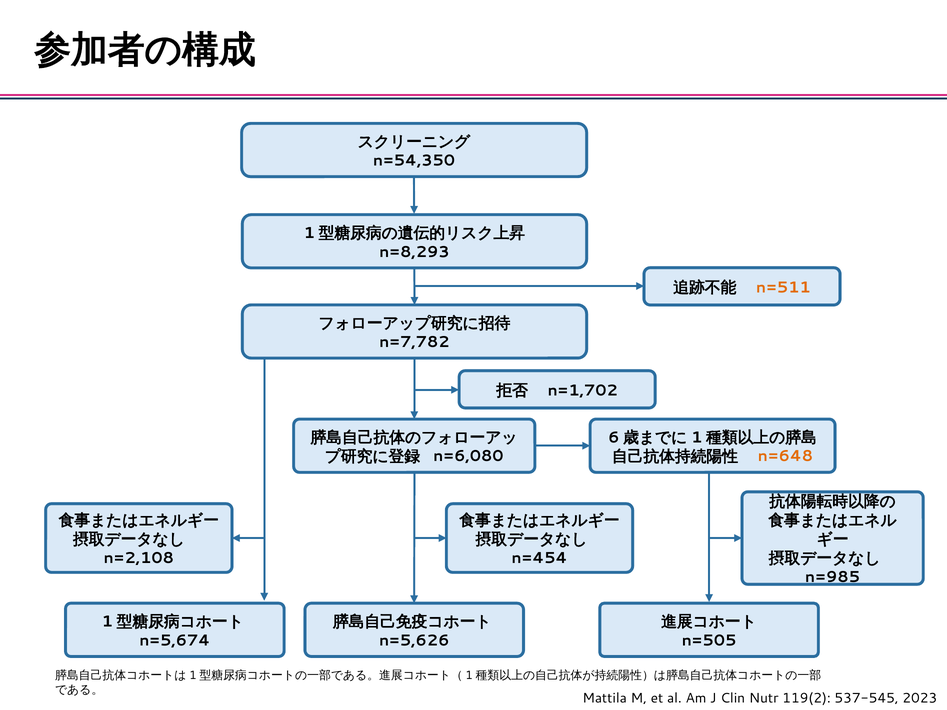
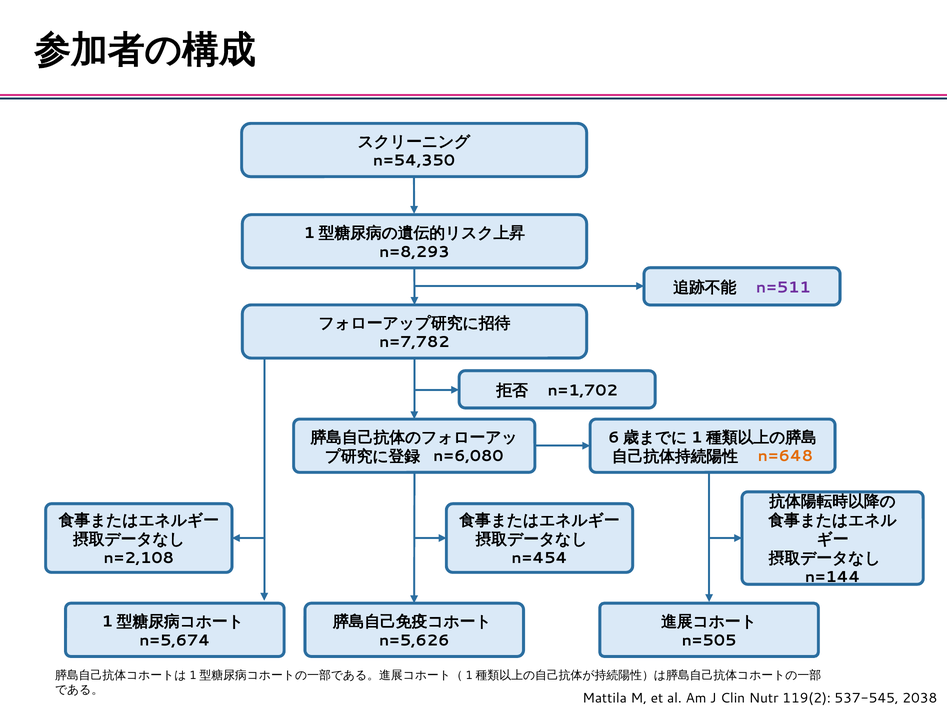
n=511 colour: orange -> purple
n=985: n=985 -> n=144
2023: 2023 -> 2038
